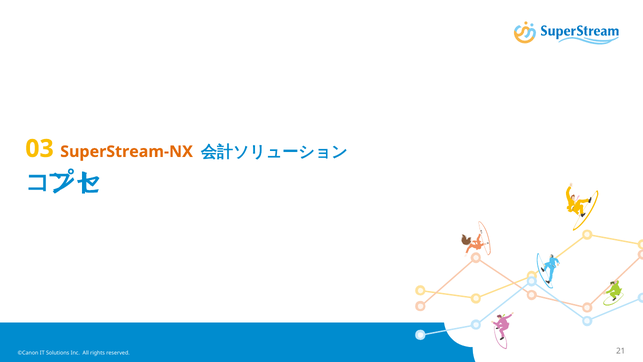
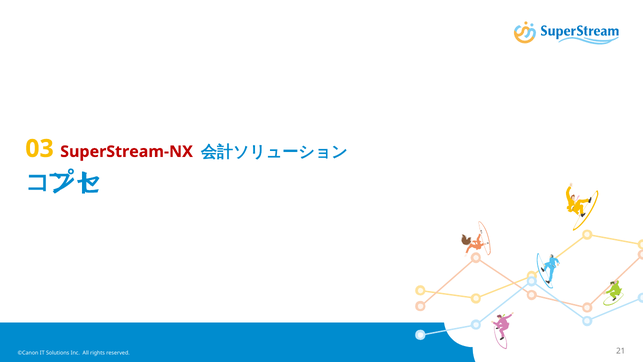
SuperStream-NX colour: orange -> red
